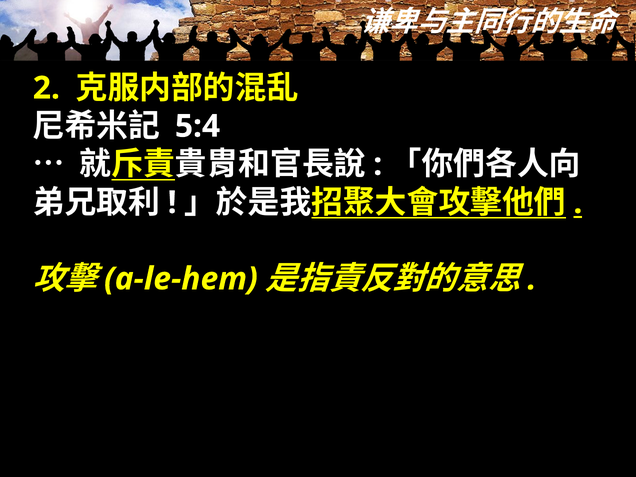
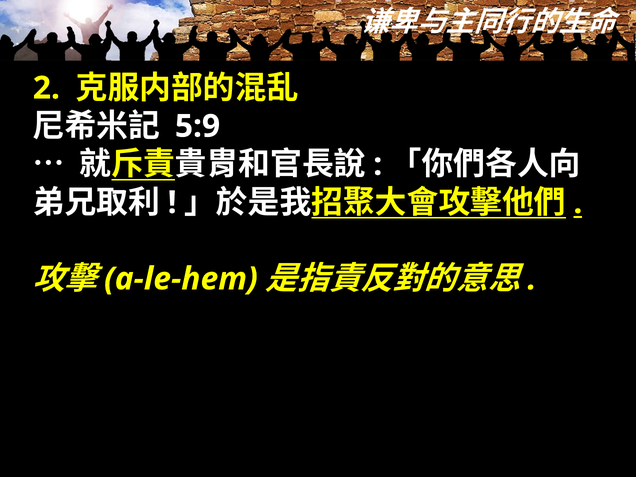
5:4: 5:4 -> 5:9
